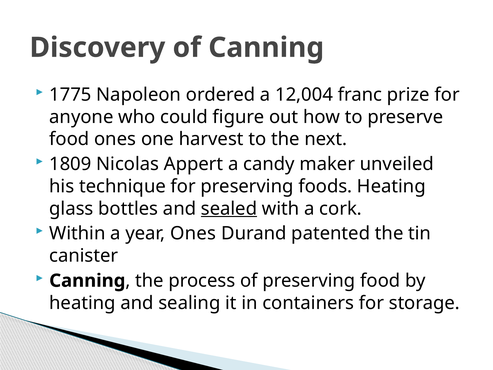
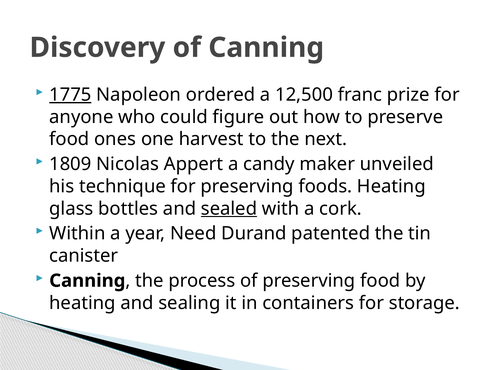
1775 underline: none -> present
12,004: 12,004 -> 12,500
year Ones: Ones -> Need
